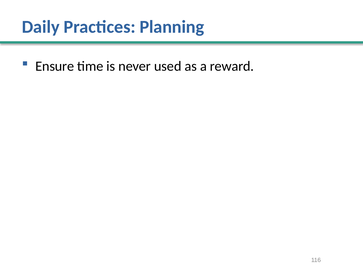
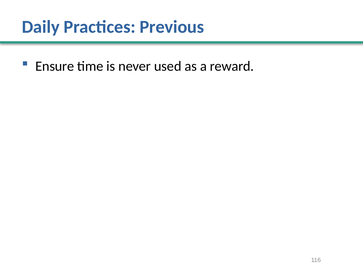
Planning: Planning -> Previous
